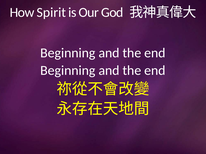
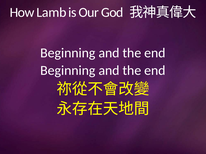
Spirit: Spirit -> Lamb
